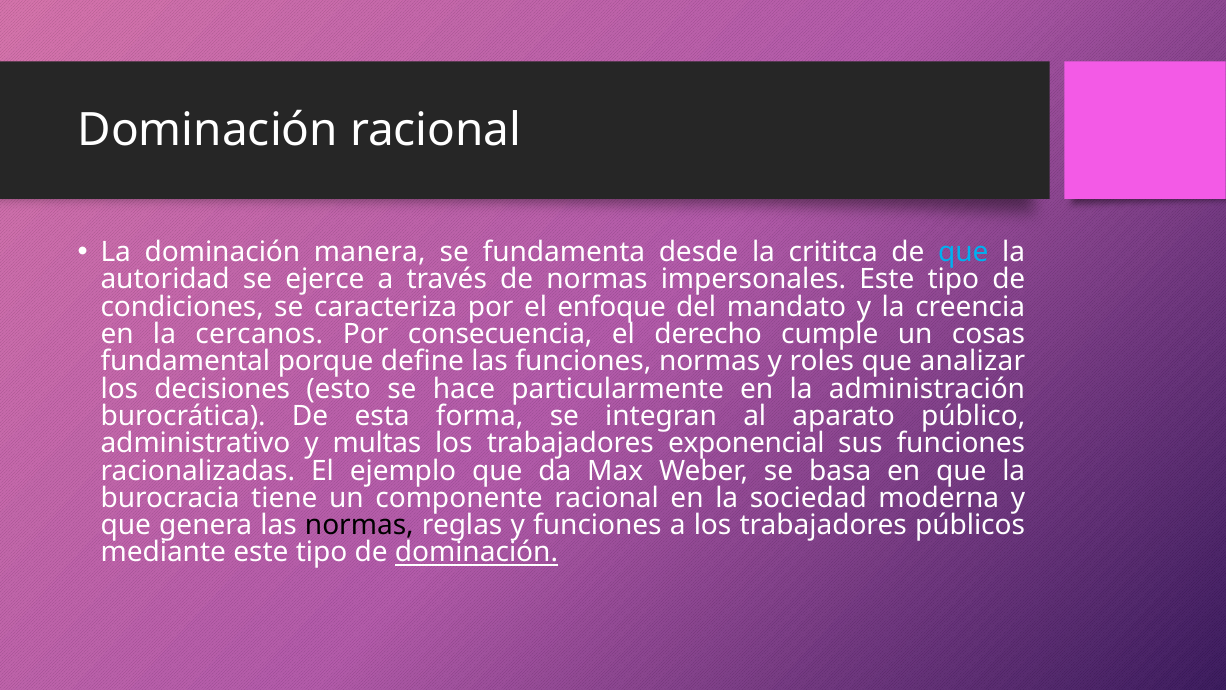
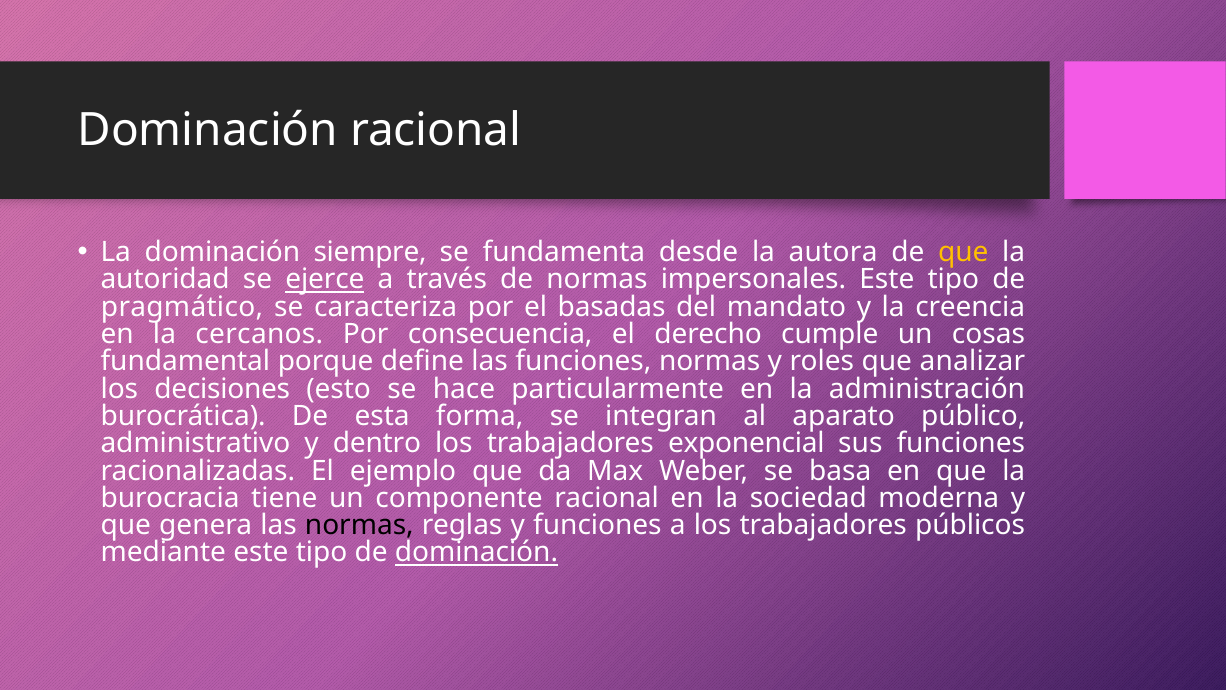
manera: manera -> siempre
crititca: crititca -> autora
que at (963, 252) colour: light blue -> yellow
ejerce underline: none -> present
condiciones: condiciones -> pragmático
enfoque: enfoque -> basadas
multas: multas -> dentro
